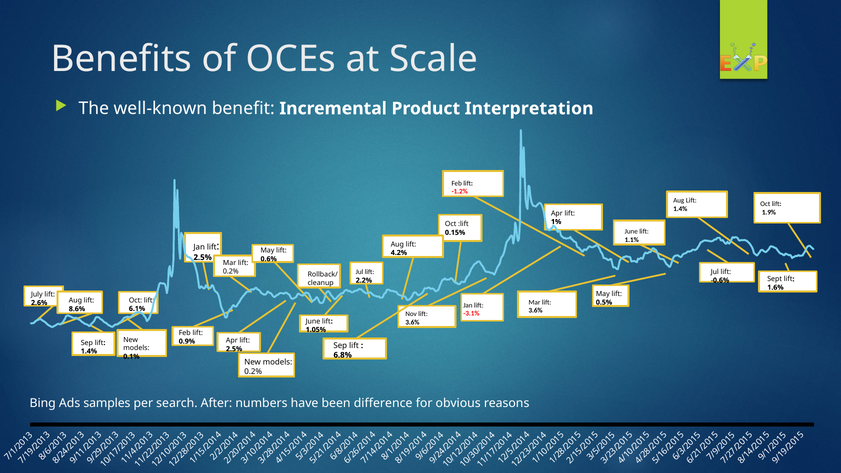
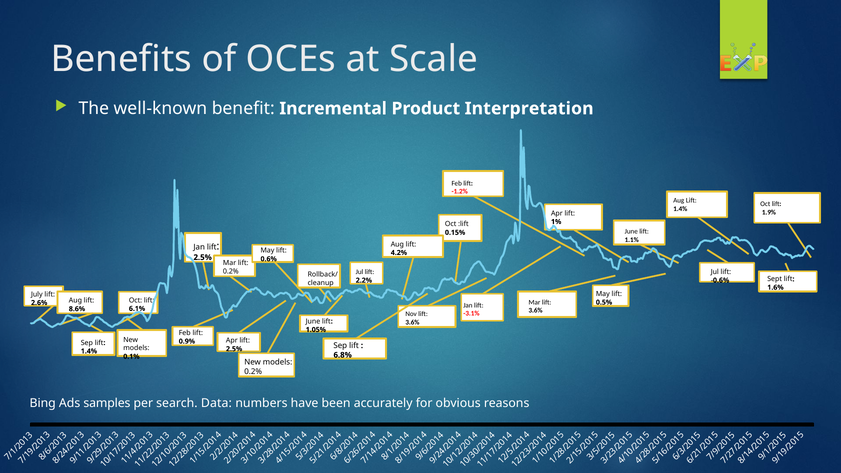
After: After -> Data
difference: difference -> accurately
